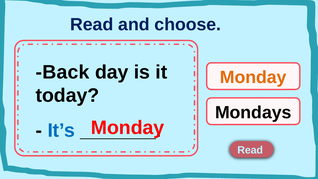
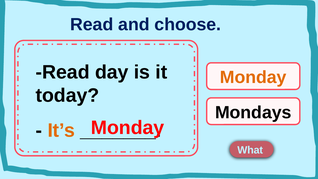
Back at (63, 72): Back -> Read
It’s colour: blue -> orange
Read at (250, 150): Read -> What
